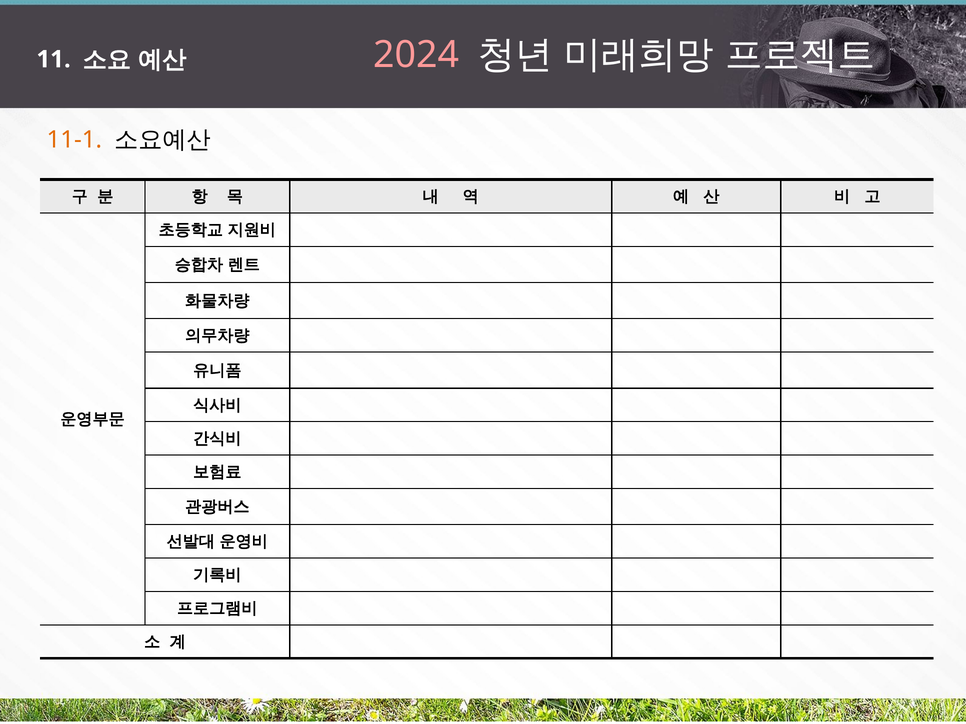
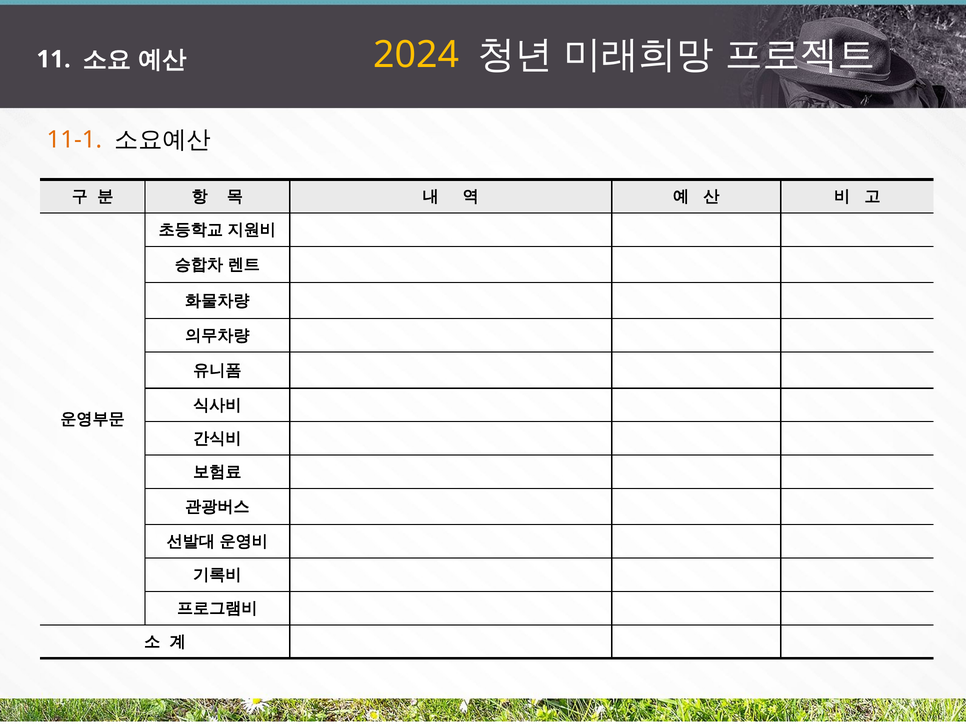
2024 colour: pink -> yellow
